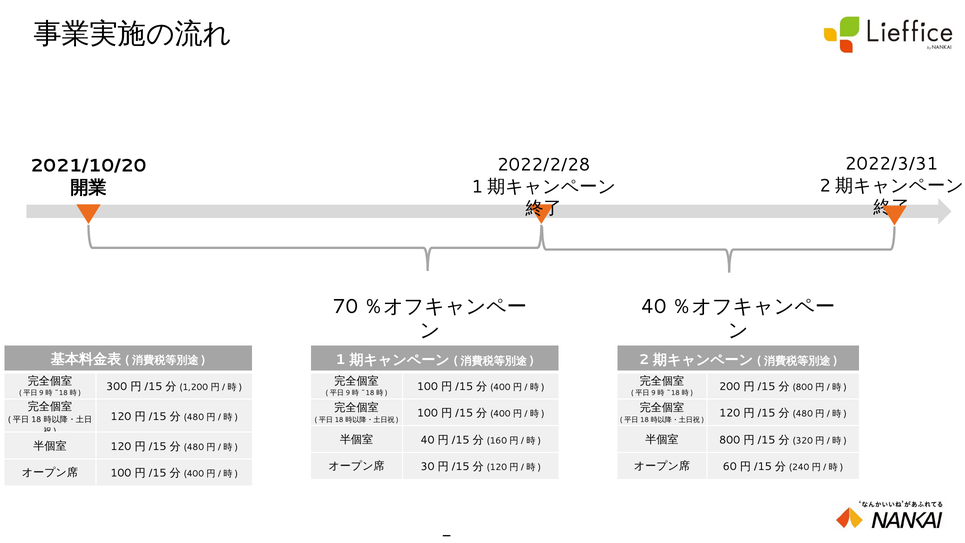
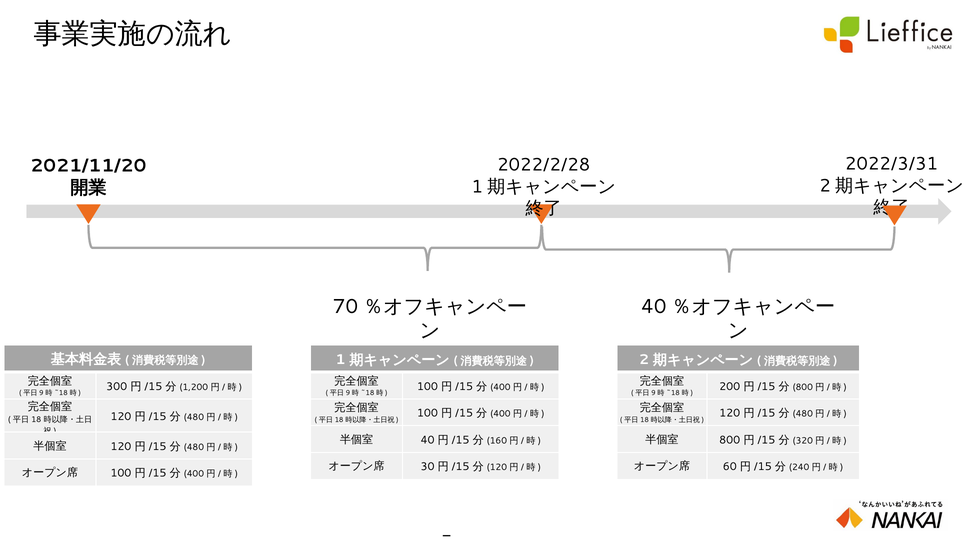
2021/10/20: 2021/10/20 -> 2021/11/20
